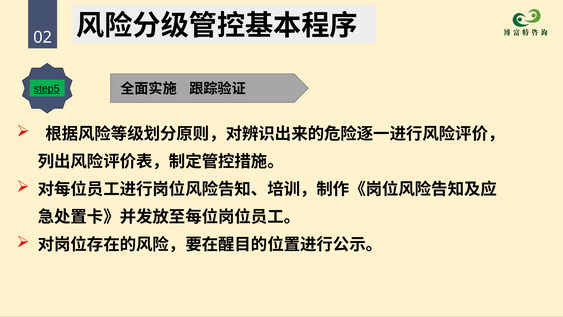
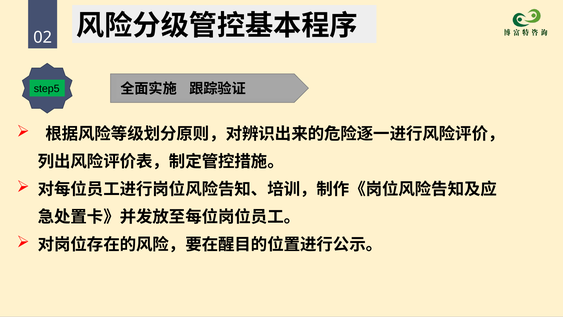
step5 underline: present -> none
